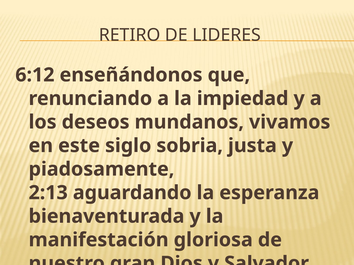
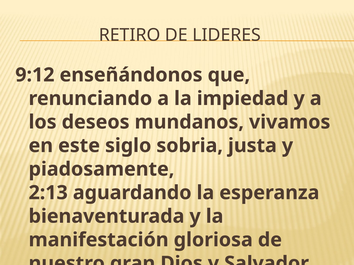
6:12: 6:12 -> 9:12
